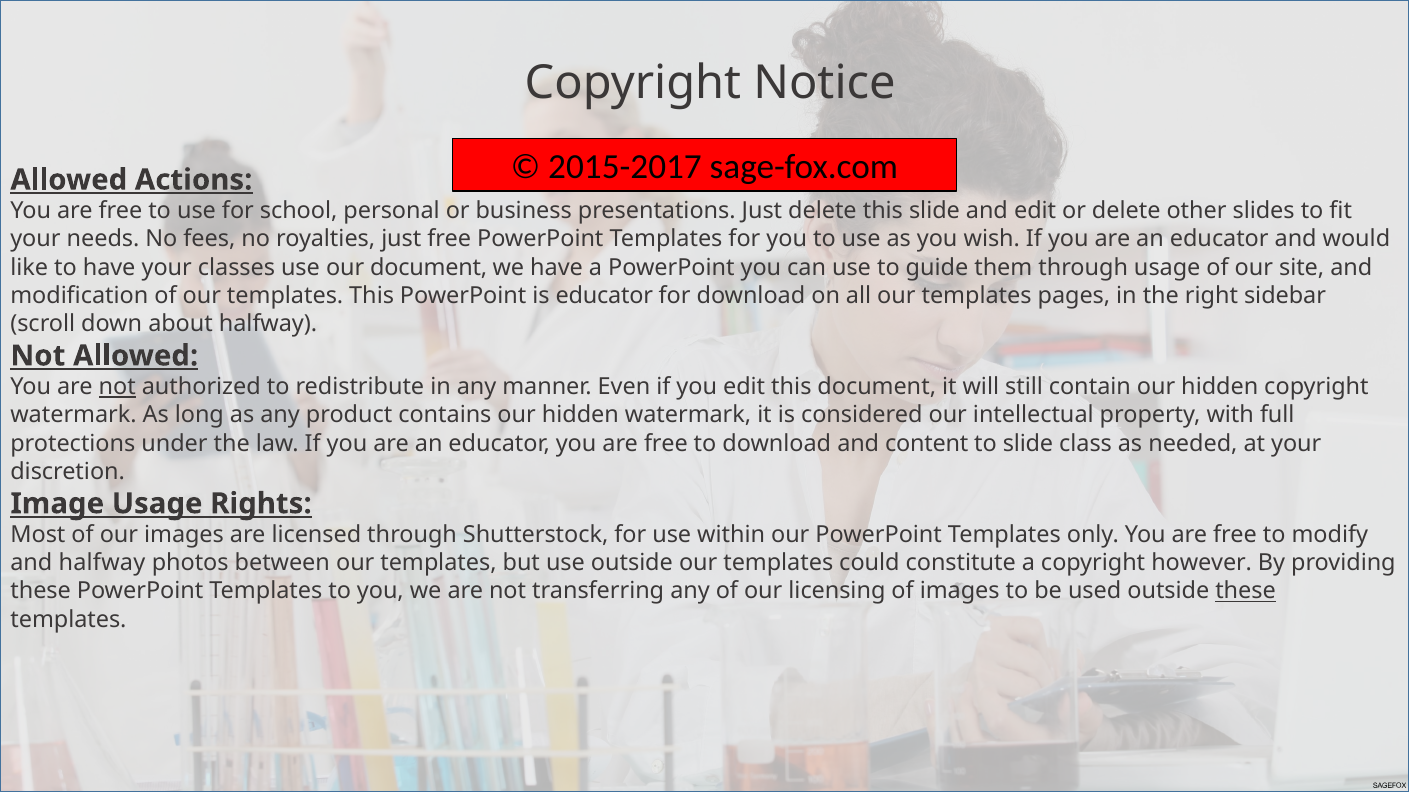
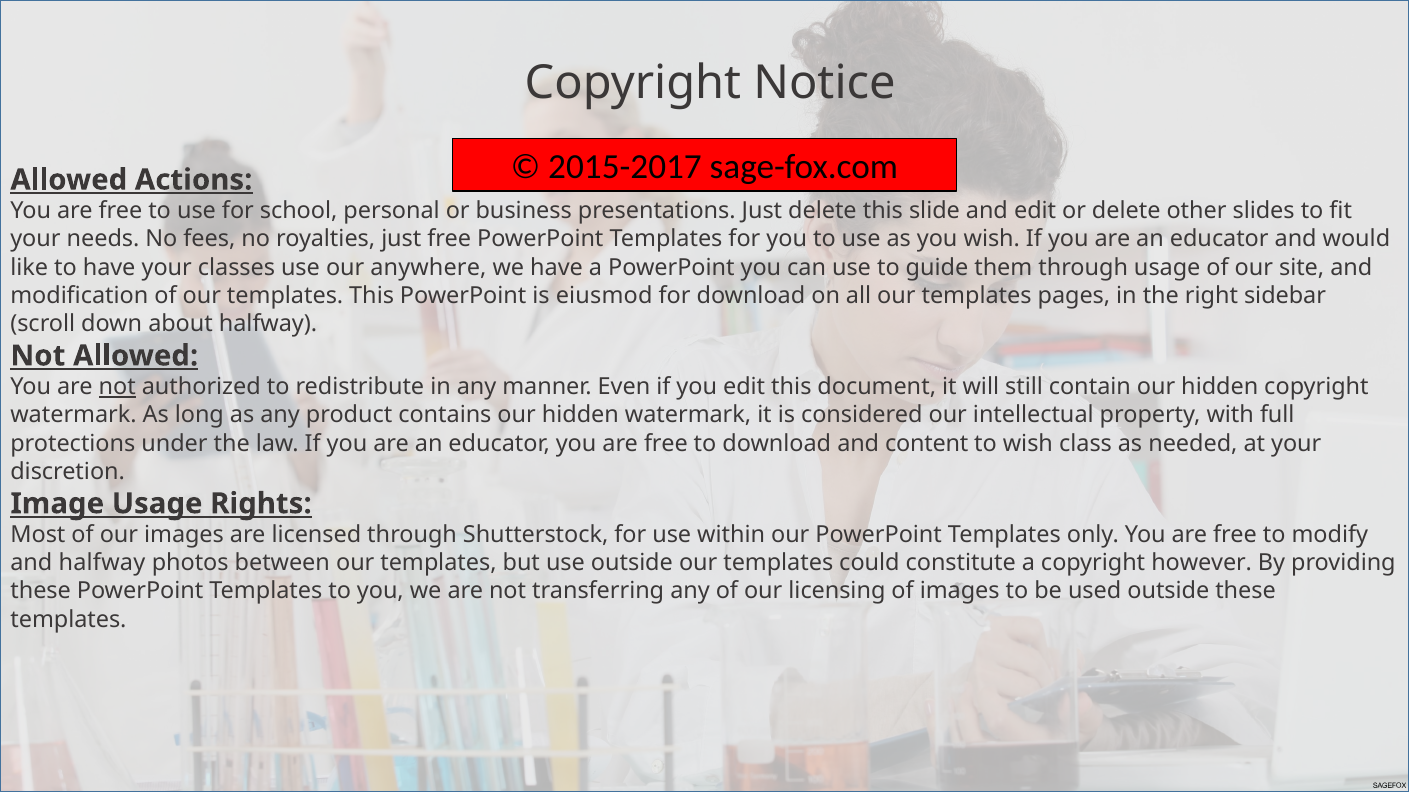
our document: document -> anywhere
is educator: educator -> eiusmod
to slide: slide -> wish
these at (1246, 592) underline: present -> none
